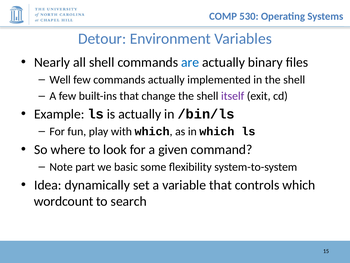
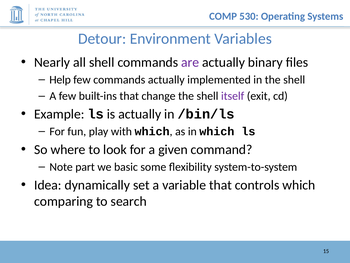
are colour: blue -> purple
Well: Well -> Help
wordcount: wordcount -> comparing
